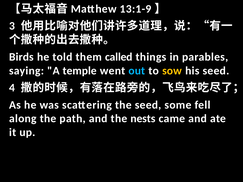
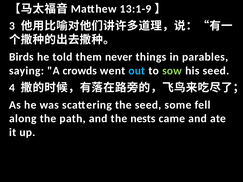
called: called -> never
temple: temple -> crowds
sow colour: yellow -> light green
